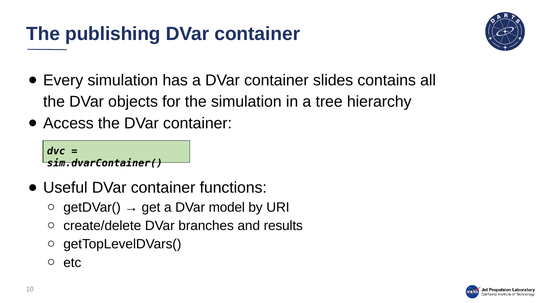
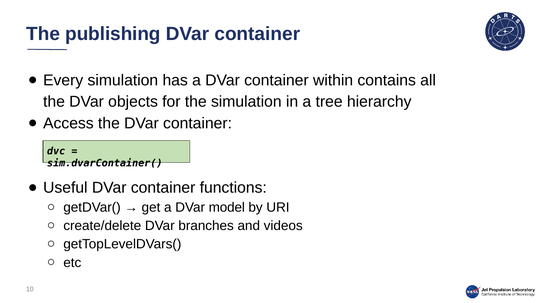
slides: slides -> within
results: results -> videos
